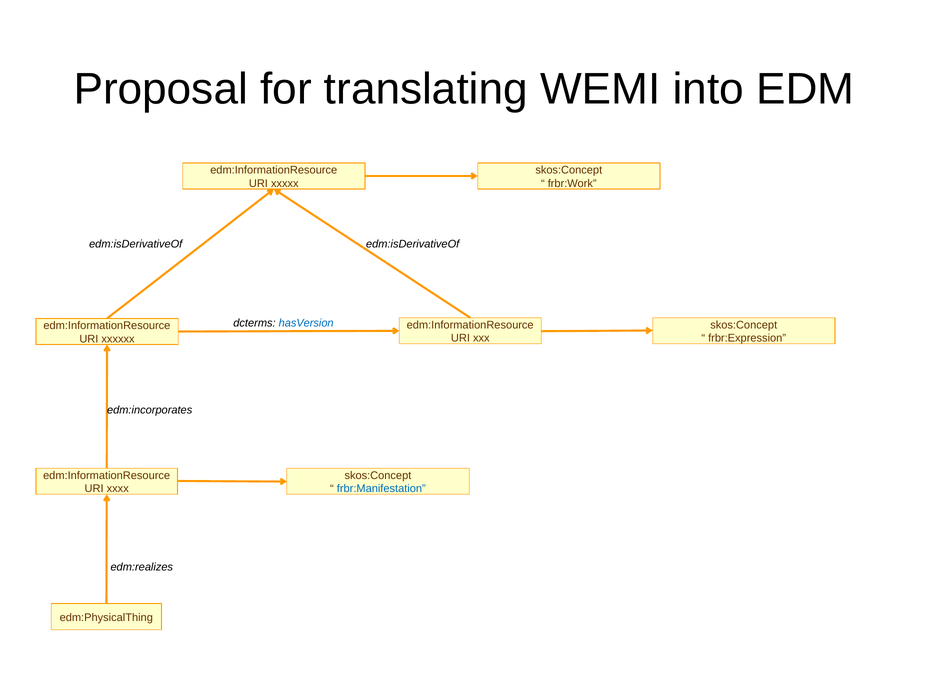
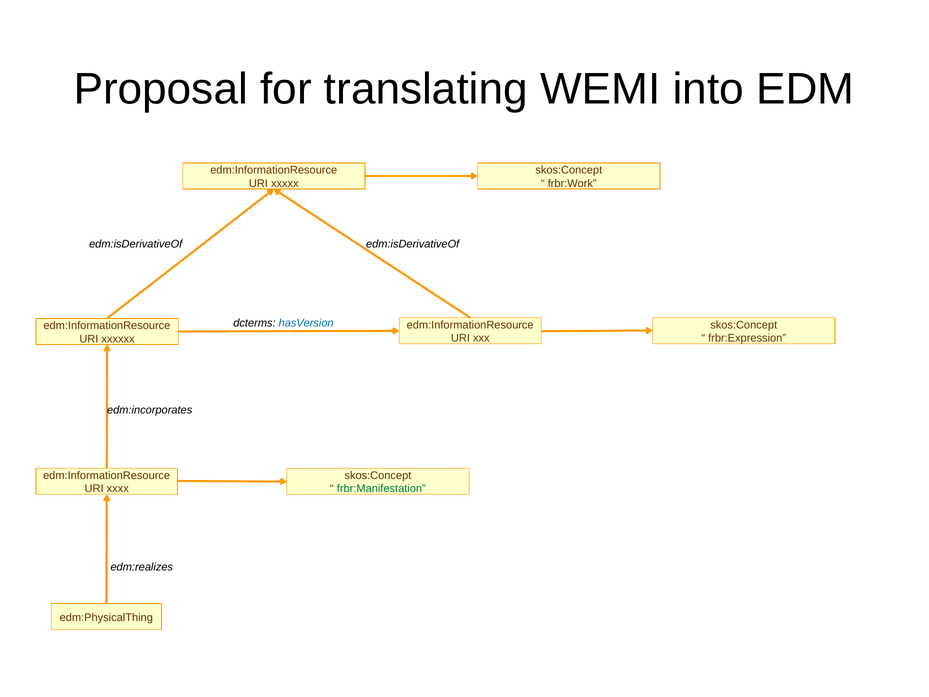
frbr:Manifestation colour: blue -> green
